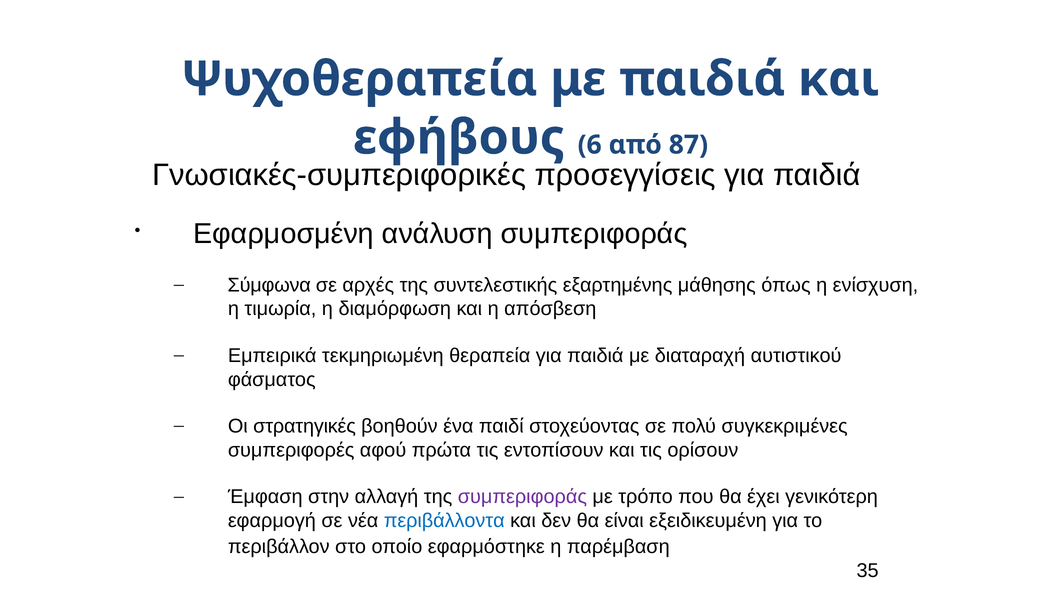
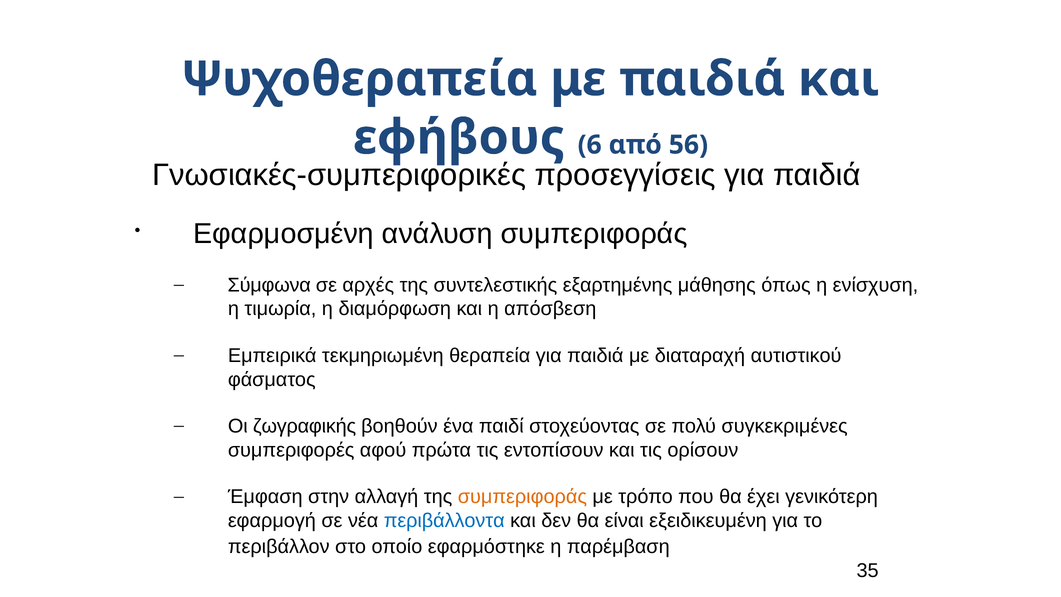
87: 87 -> 56
στρατηγικές: στρατηγικές -> ζωγραφικής
συμπεριφοράς at (522, 497) colour: purple -> orange
